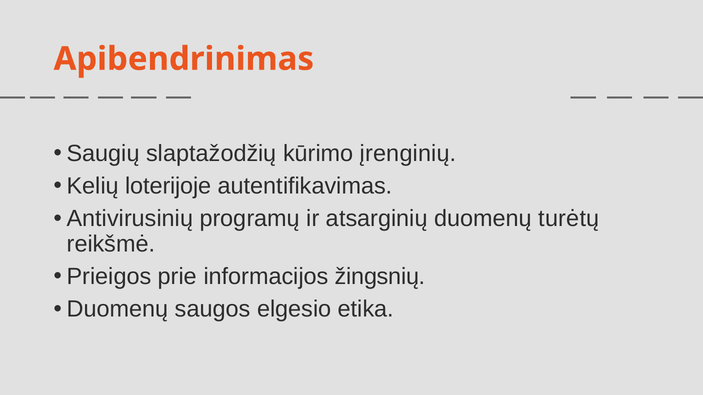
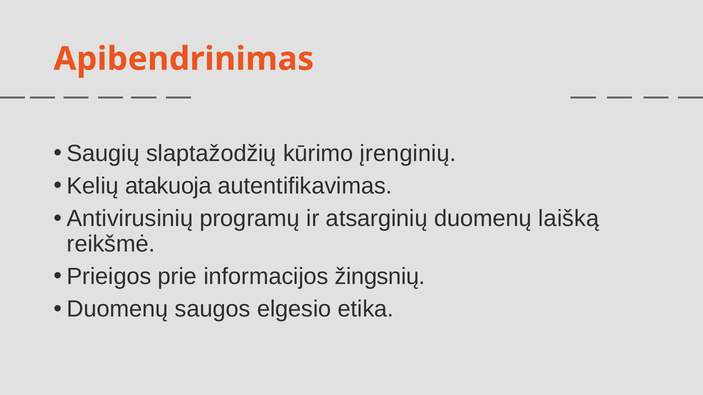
loterijoje: loterijoje -> atakuoja
turėtų: turėtų -> laišką
